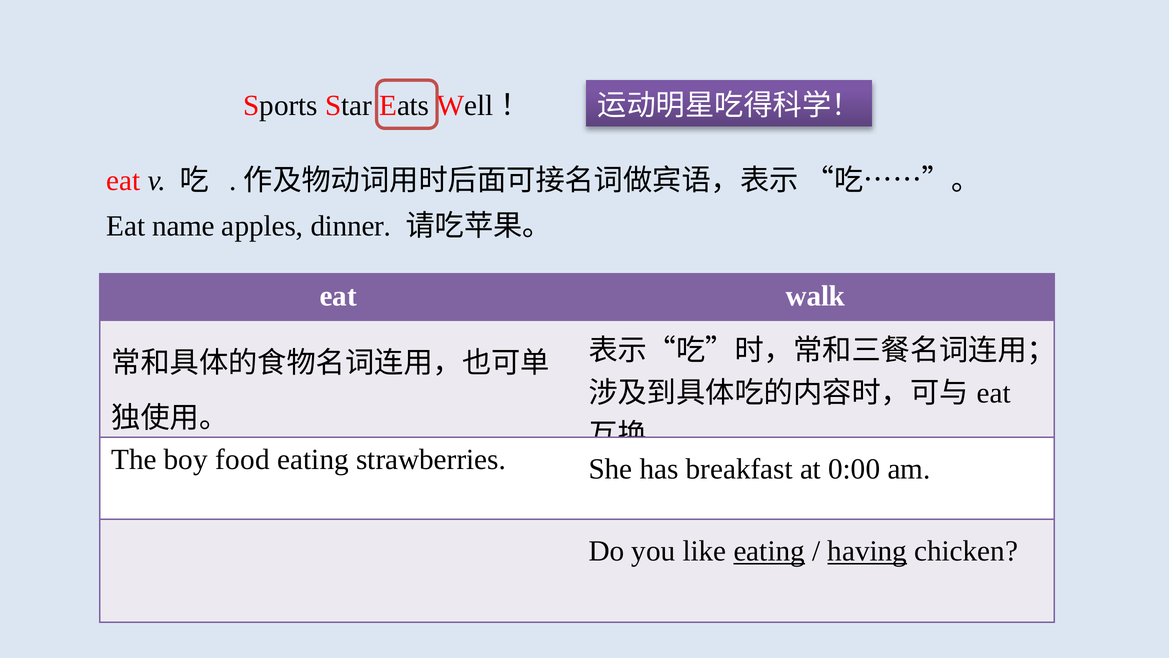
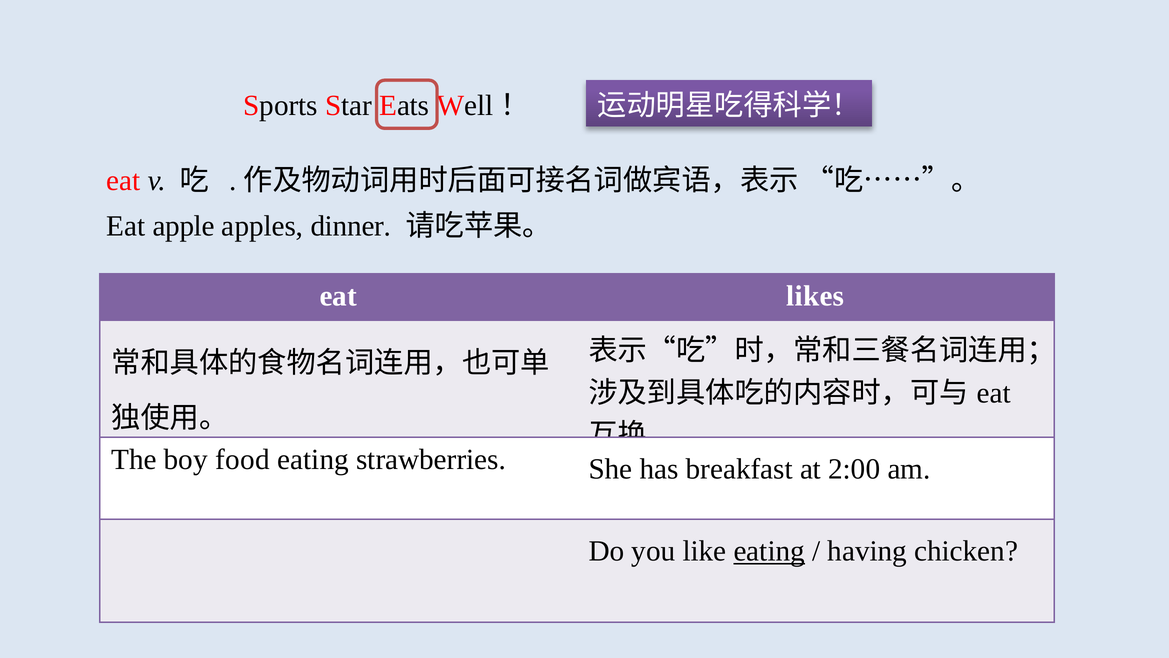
name: name -> apple
walk: walk -> likes
0:00: 0:00 -> 2:00
having underline: present -> none
